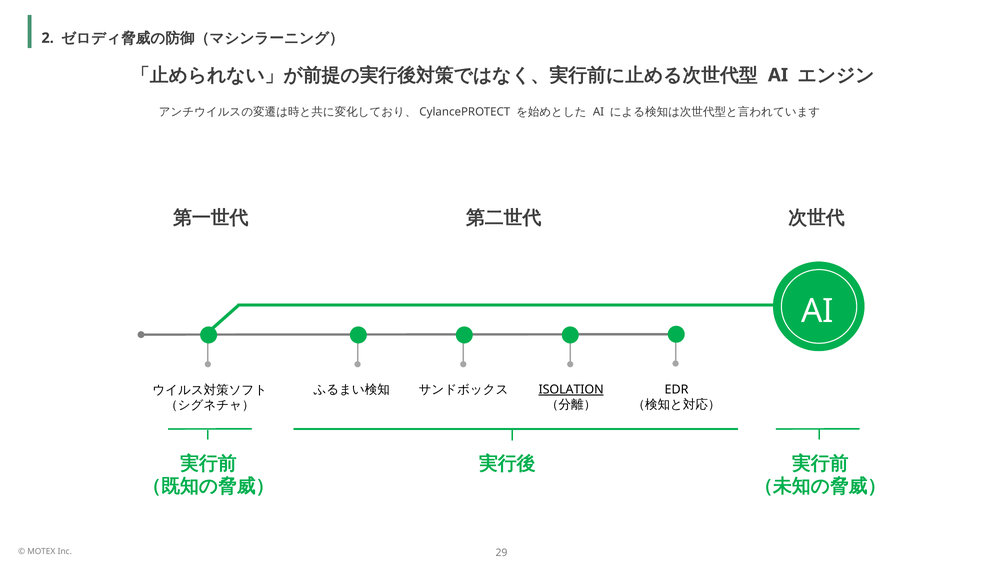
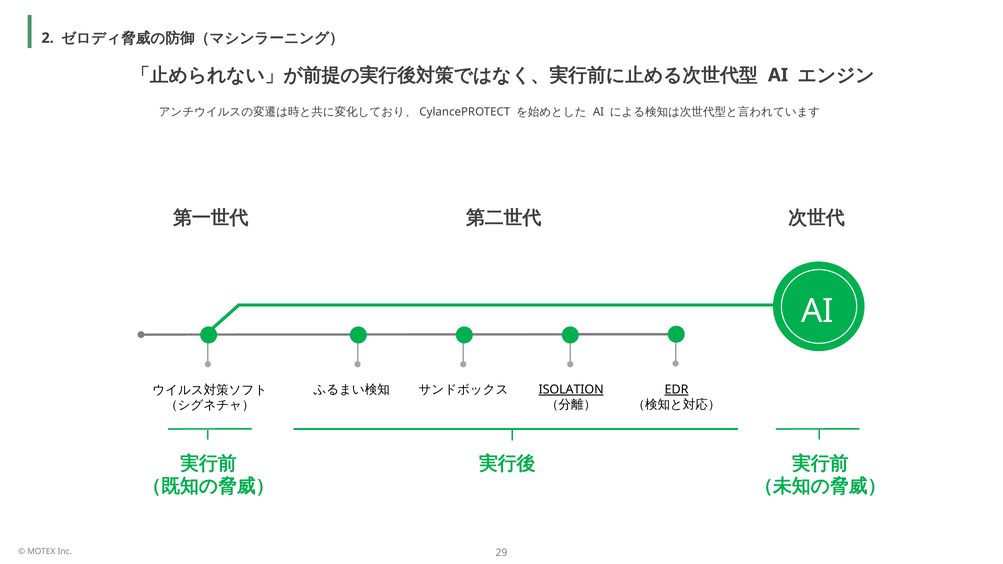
EDR underline: none -> present
